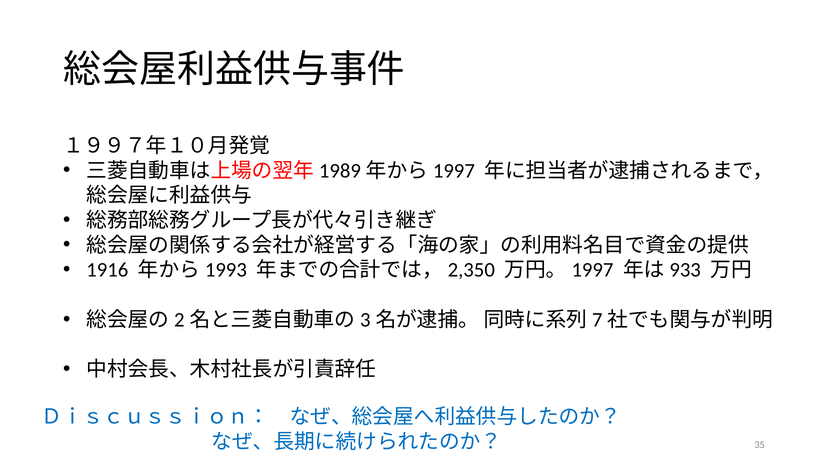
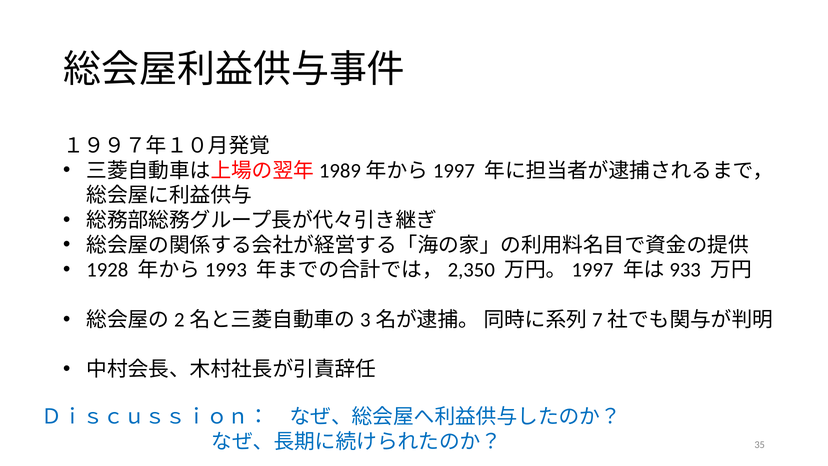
1916: 1916 -> 1928
